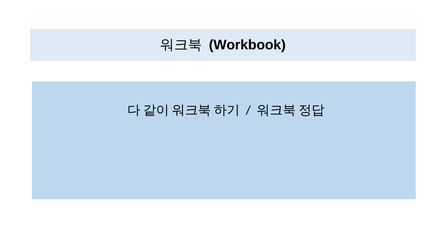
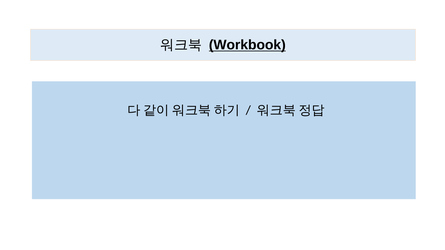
Workbook underline: none -> present
